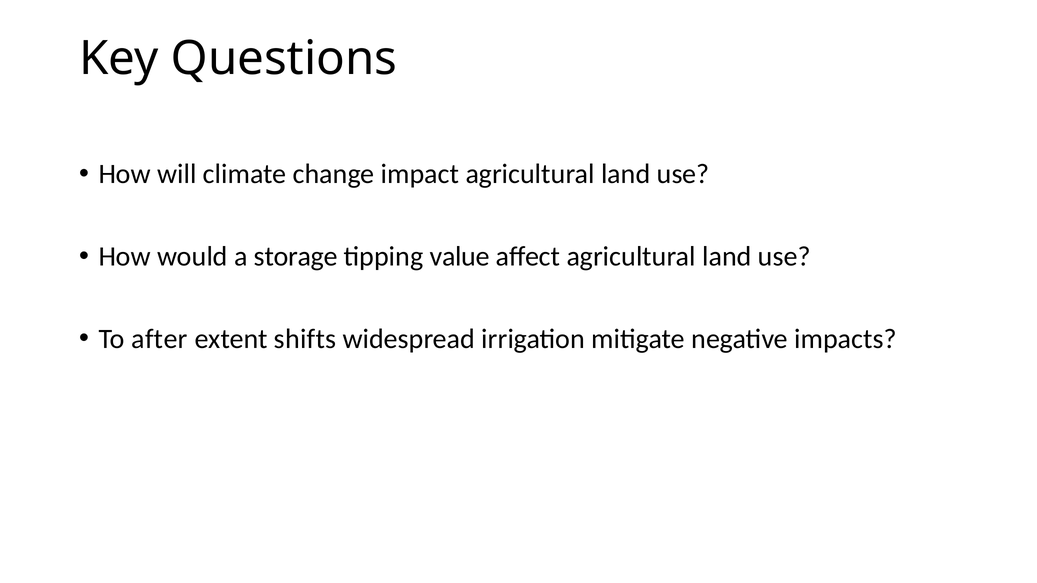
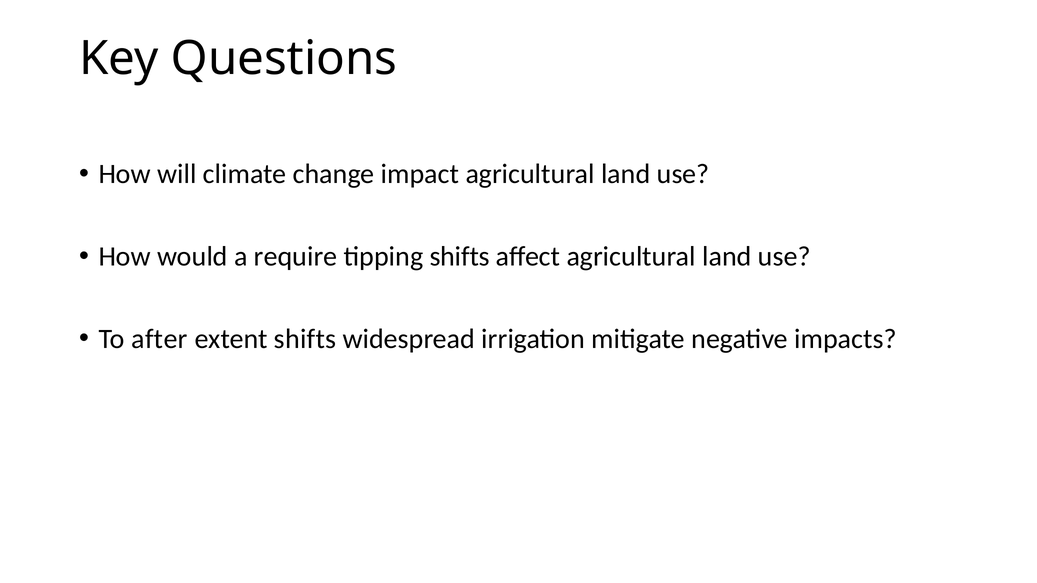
storage: storage -> require
tipping value: value -> shifts
